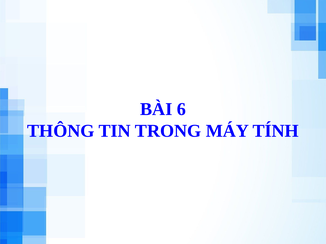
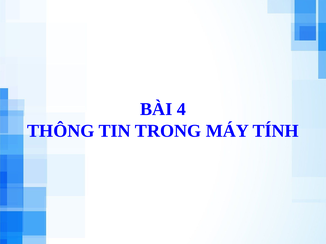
6: 6 -> 4
